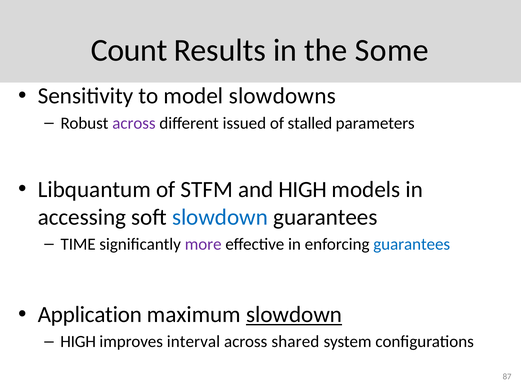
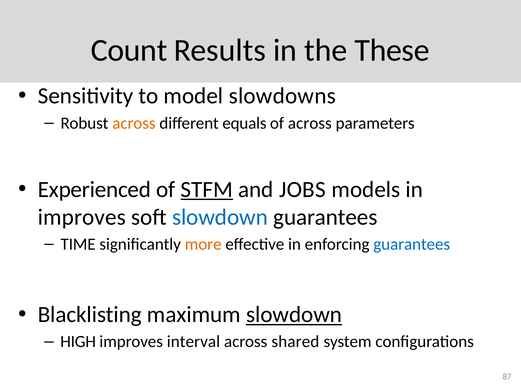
Some: Some -> These
across at (134, 123) colour: purple -> orange
issued: issued -> equals
of stalled: stalled -> across
Libquantum: Libquantum -> Experienced
STFM underline: none -> present
and HIGH: HIGH -> JOBS
accessing at (82, 217): accessing -> improves
more colour: purple -> orange
Application: Application -> Blacklisting
